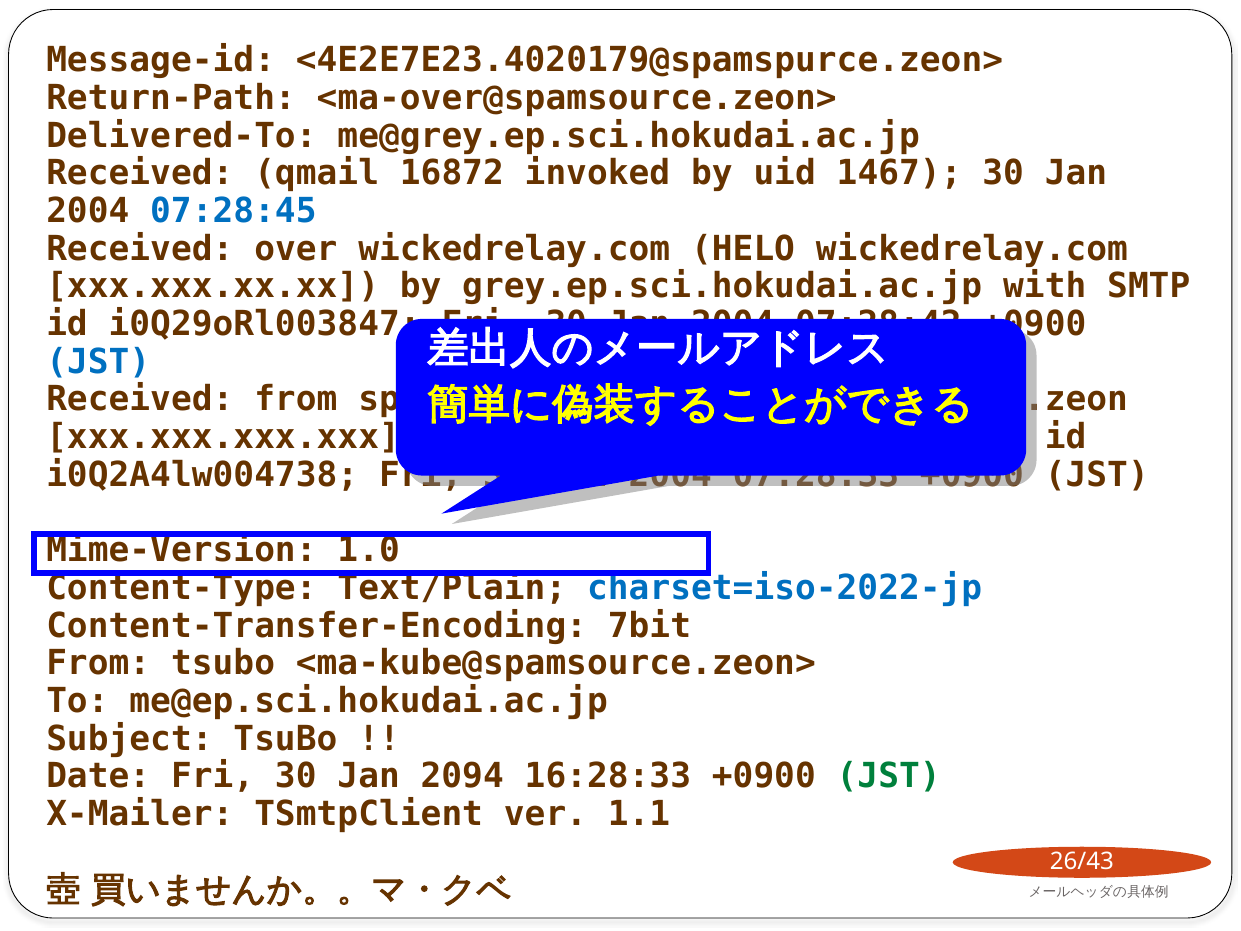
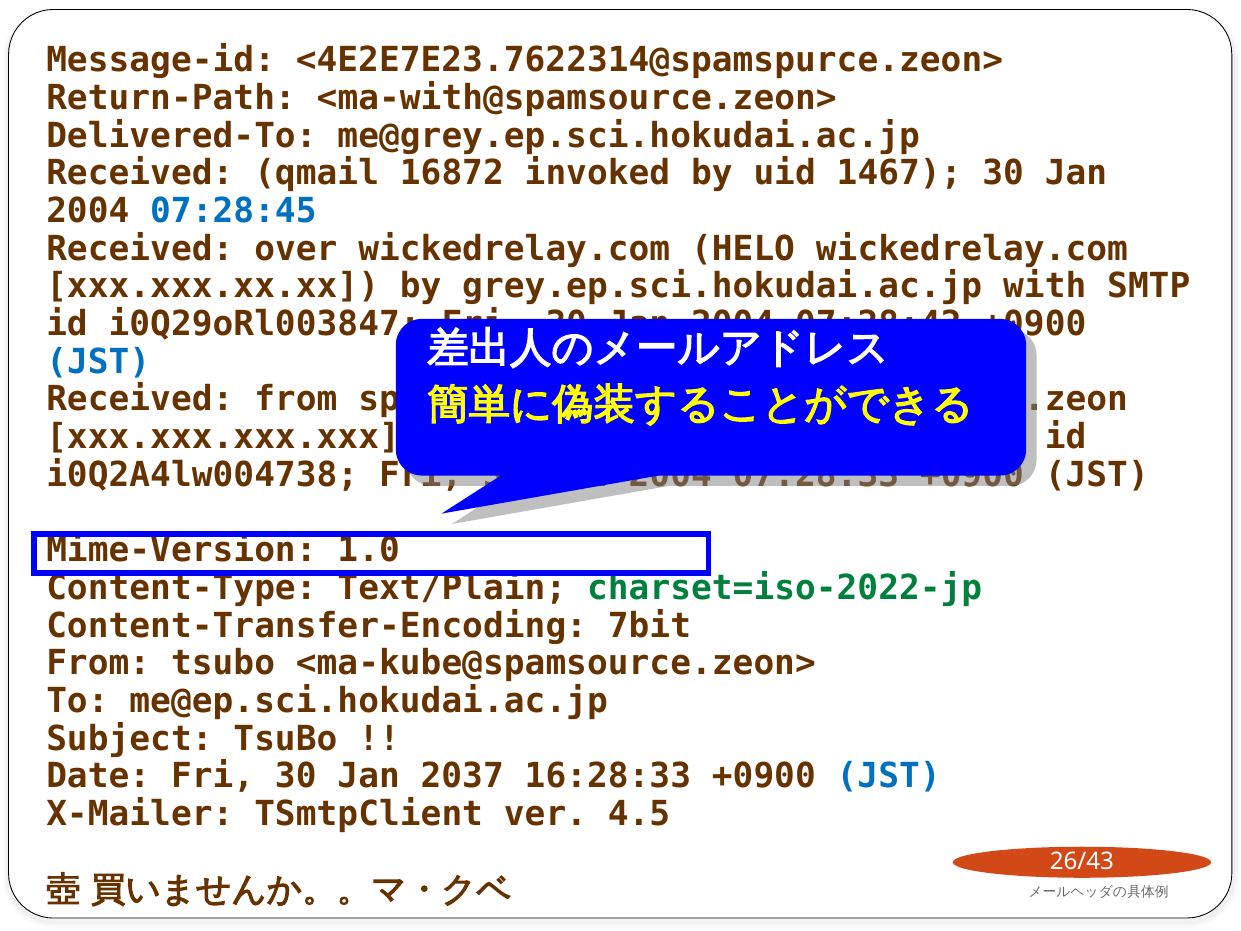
<4E2E7E23.4020179@spamspurce.zeon>: <4E2E7E23.4020179@spamspurce.zeon> -> <4E2E7E23.7622314@spamspurce.zeon>
<ma-over@spamsource.zeon>: <ma-over@spamsource.zeon> -> <ma-with@spamsource.zeon>
charset=iso-2022-jp colour: blue -> green
2094: 2094 -> 2037
JST at (889, 776) colour: green -> blue
1.1: 1.1 -> 4.5
